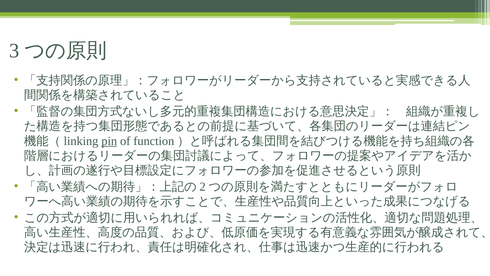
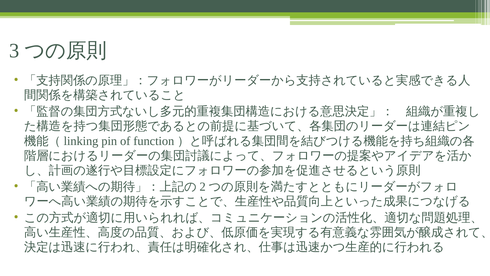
pin underline: present -> none
